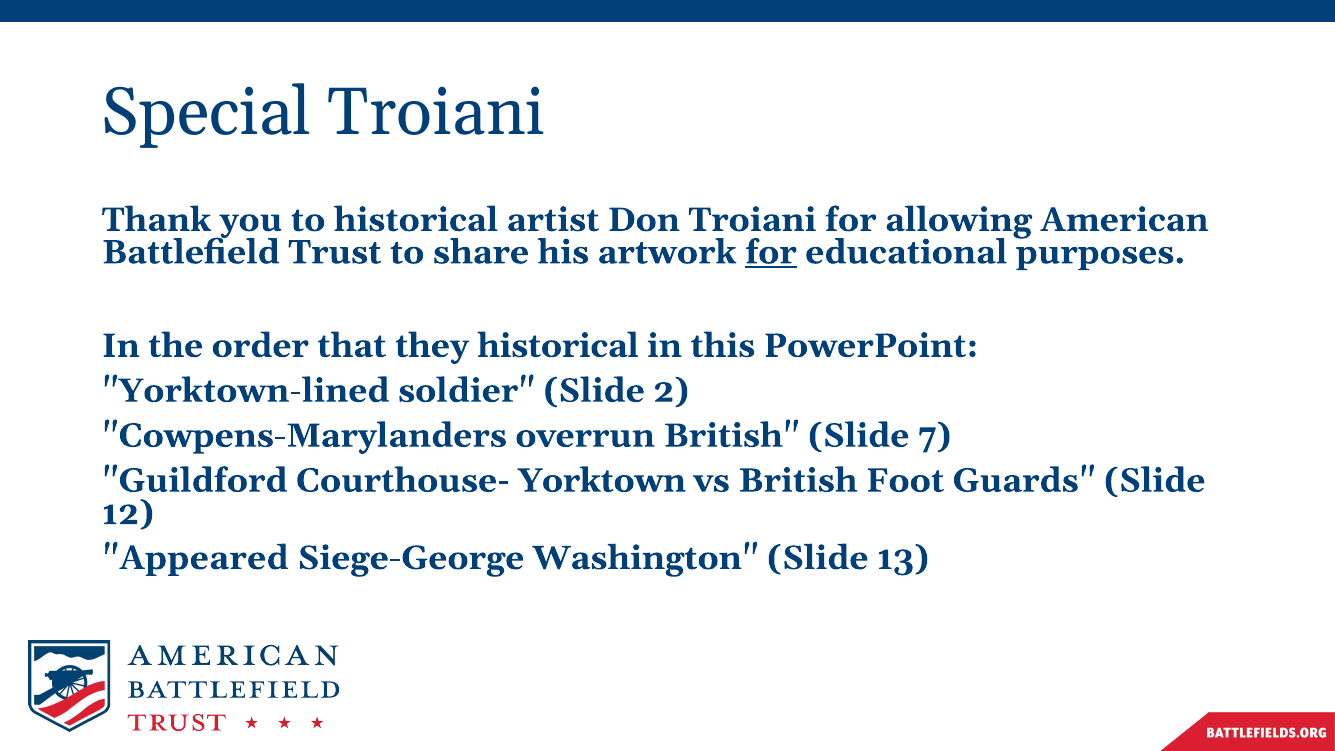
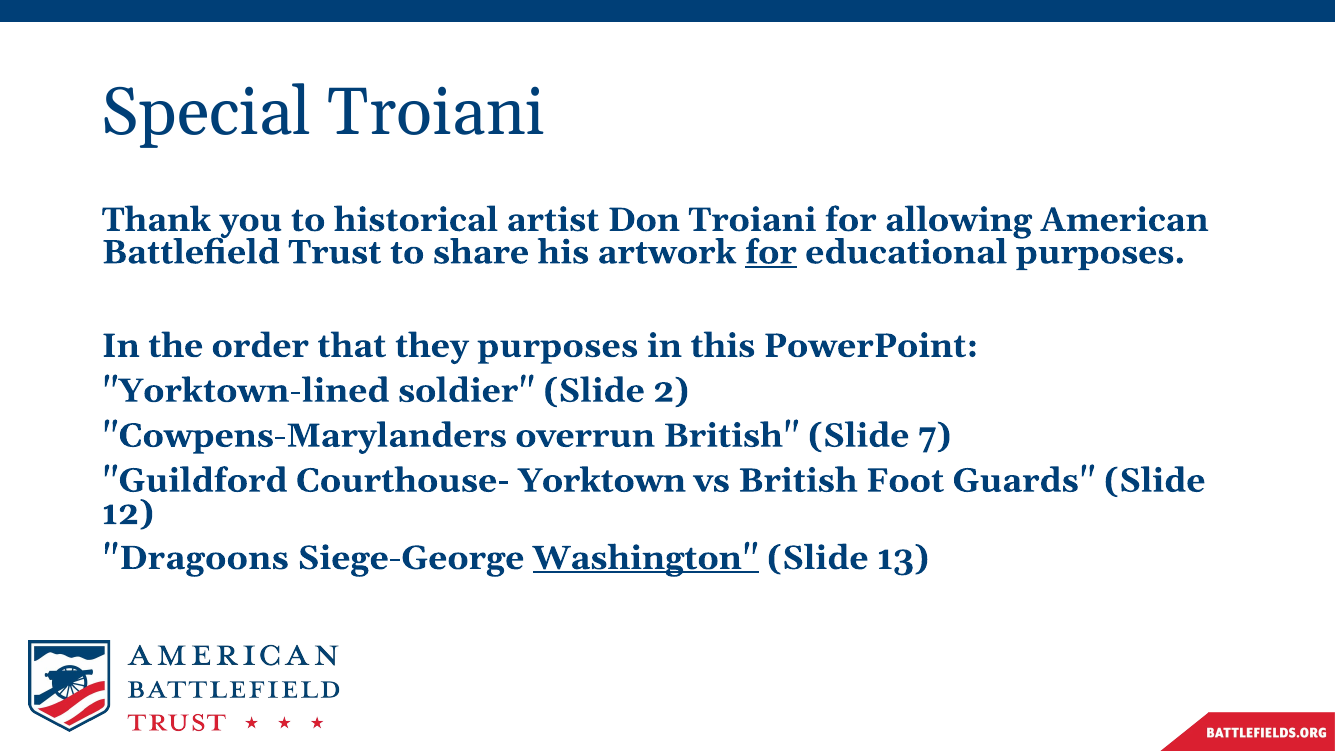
they historical: historical -> purposes
Appeared: Appeared -> Dragoons
Washington underline: none -> present
